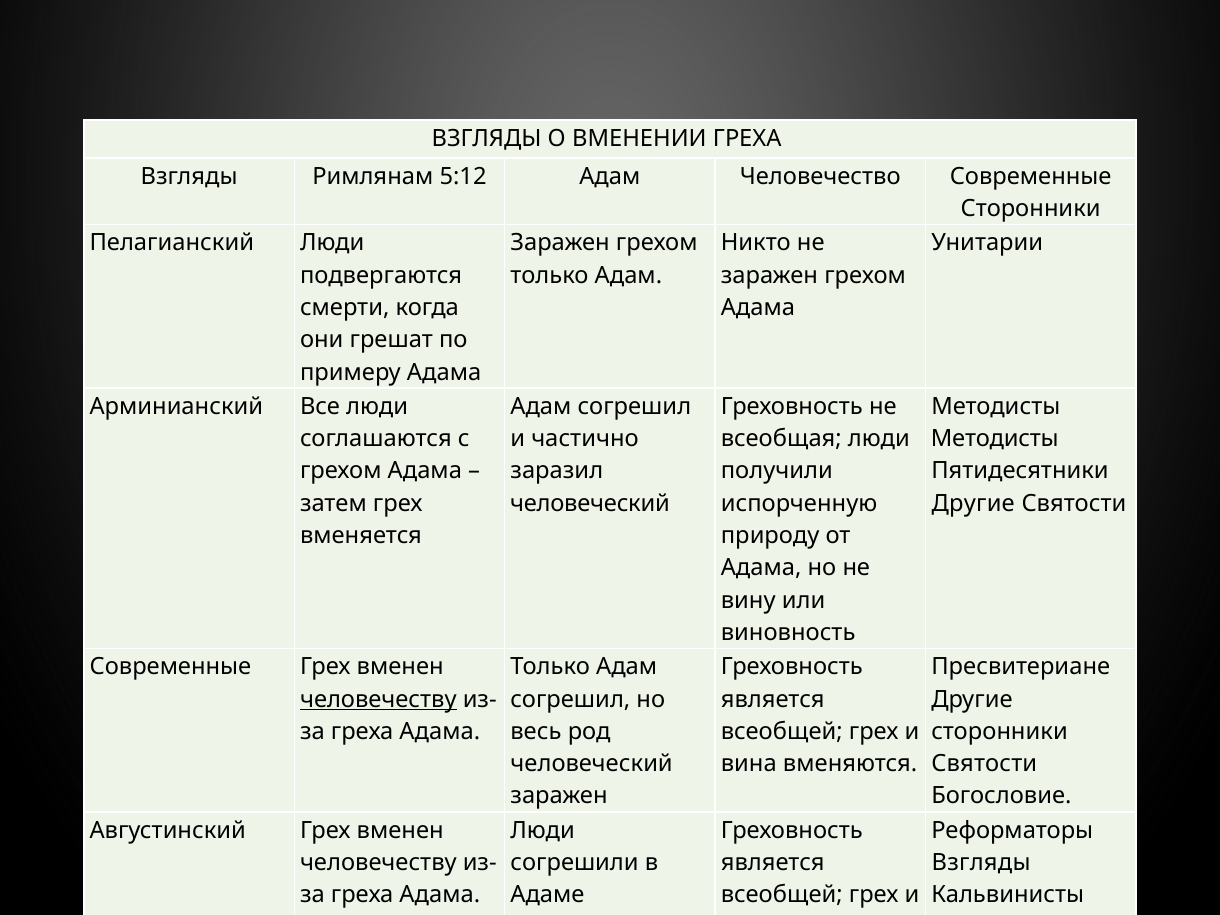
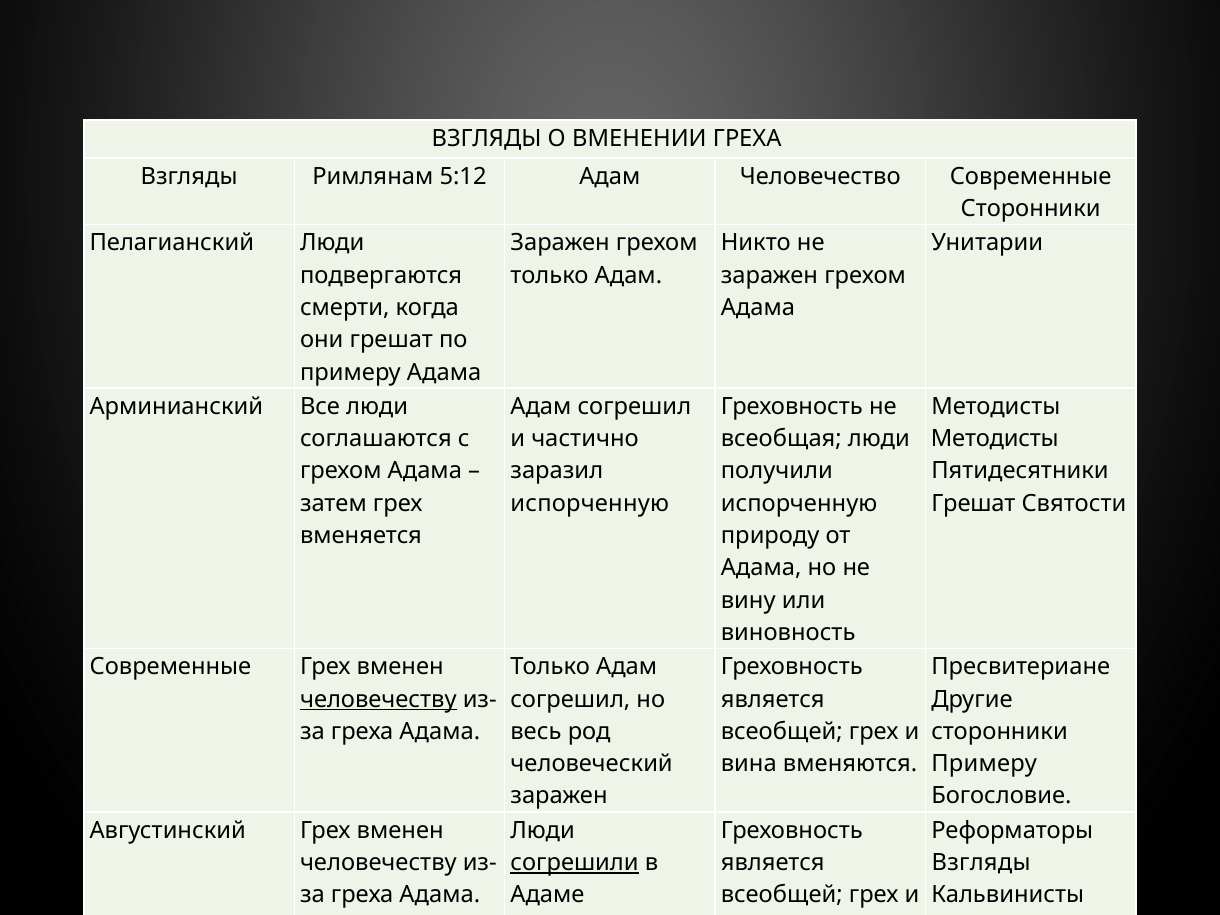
человеческий at (590, 503): человеческий -> испорченную
Другие at (973, 503): Другие -> Грешат
Святости at (984, 764): Святости -> Примеру
согрешили underline: none -> present
